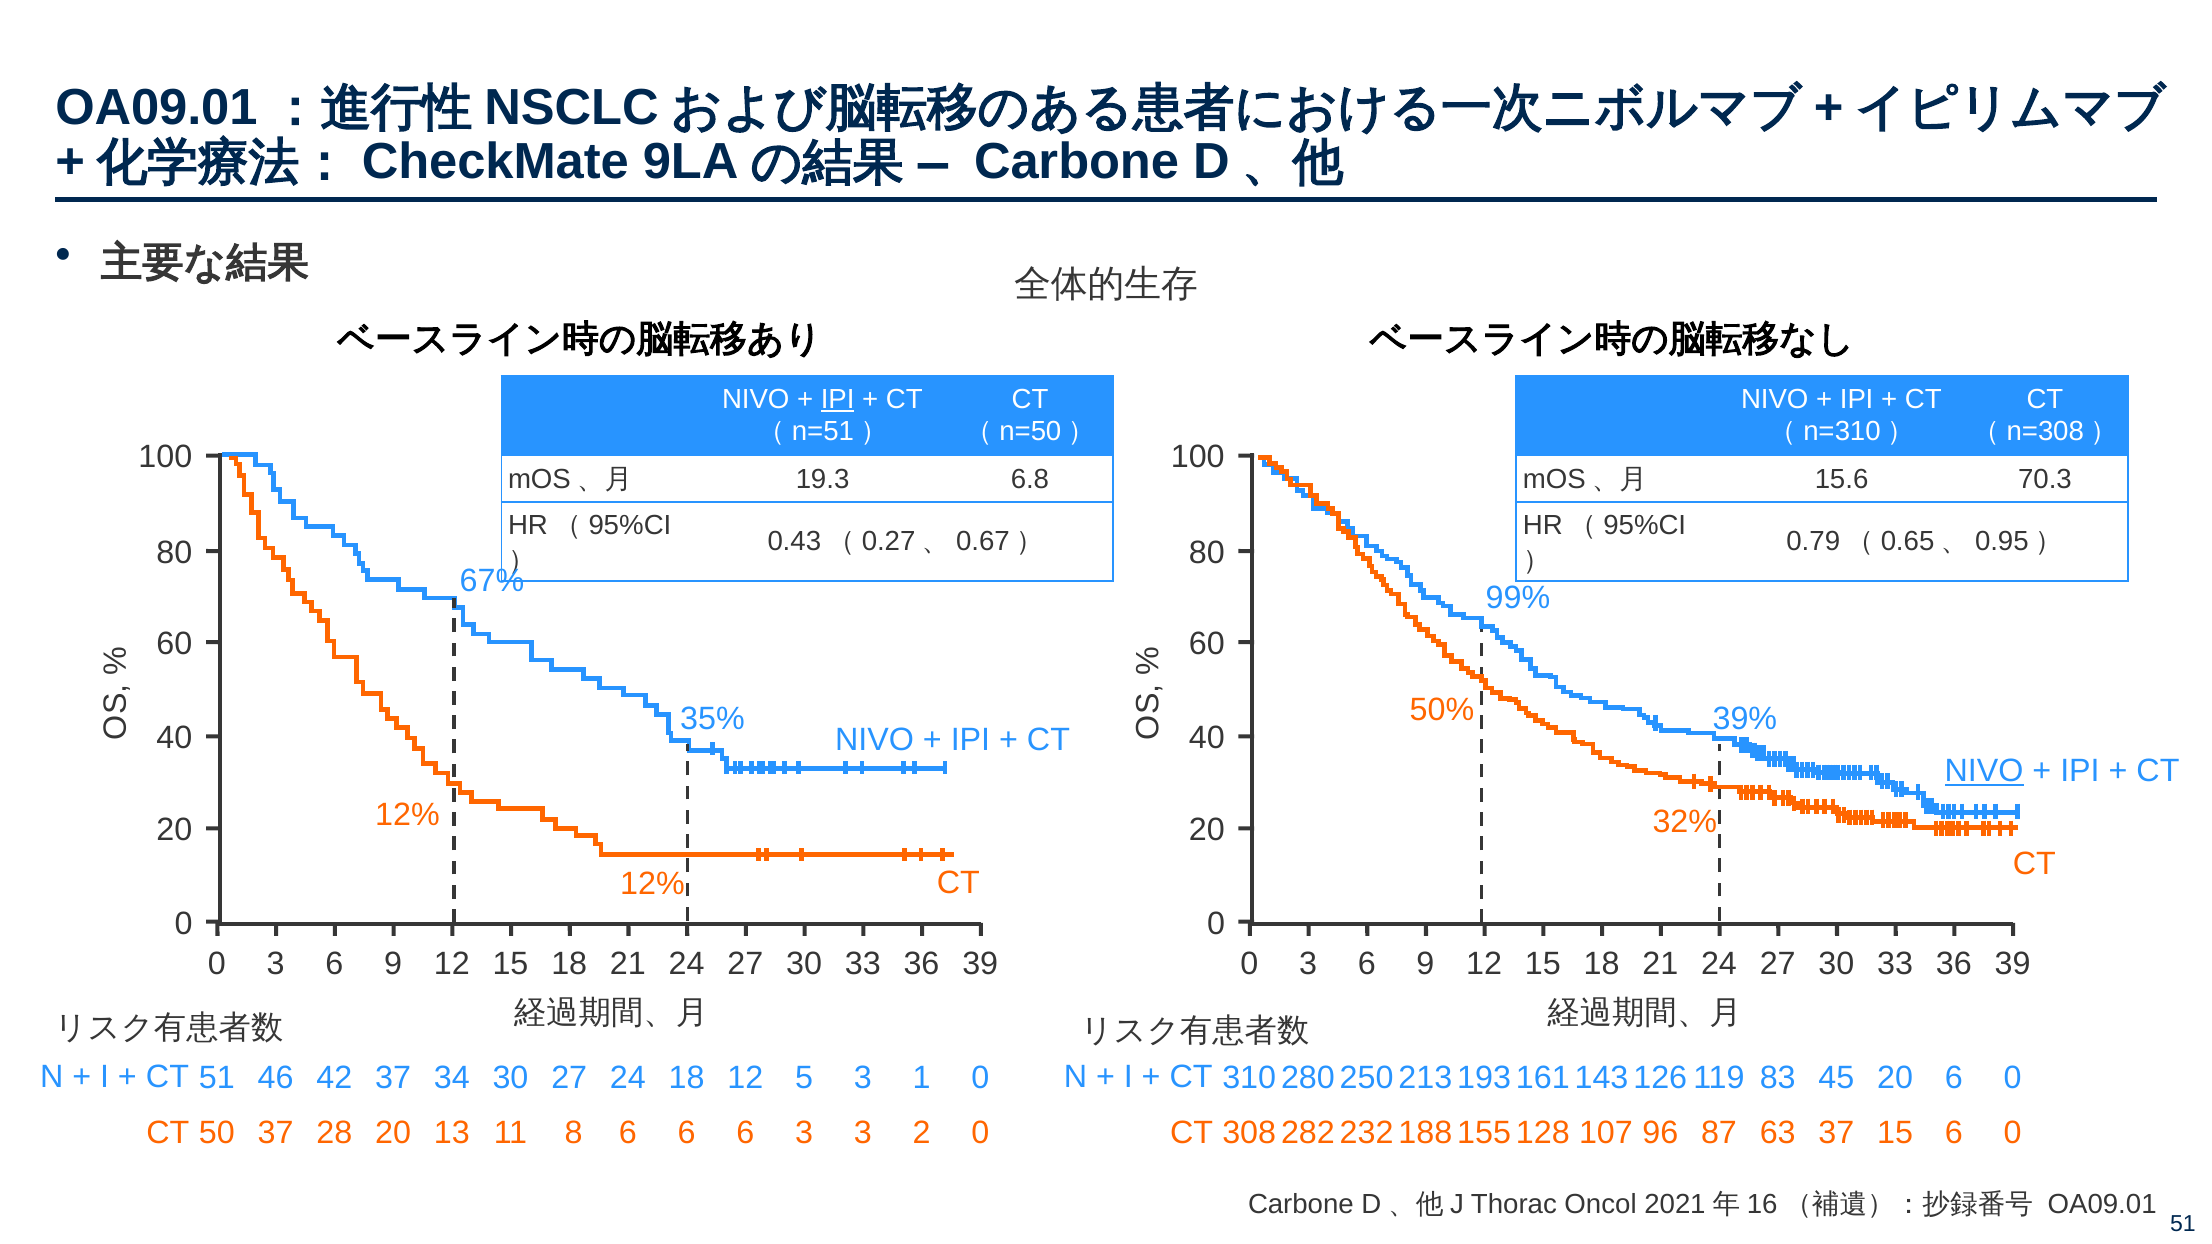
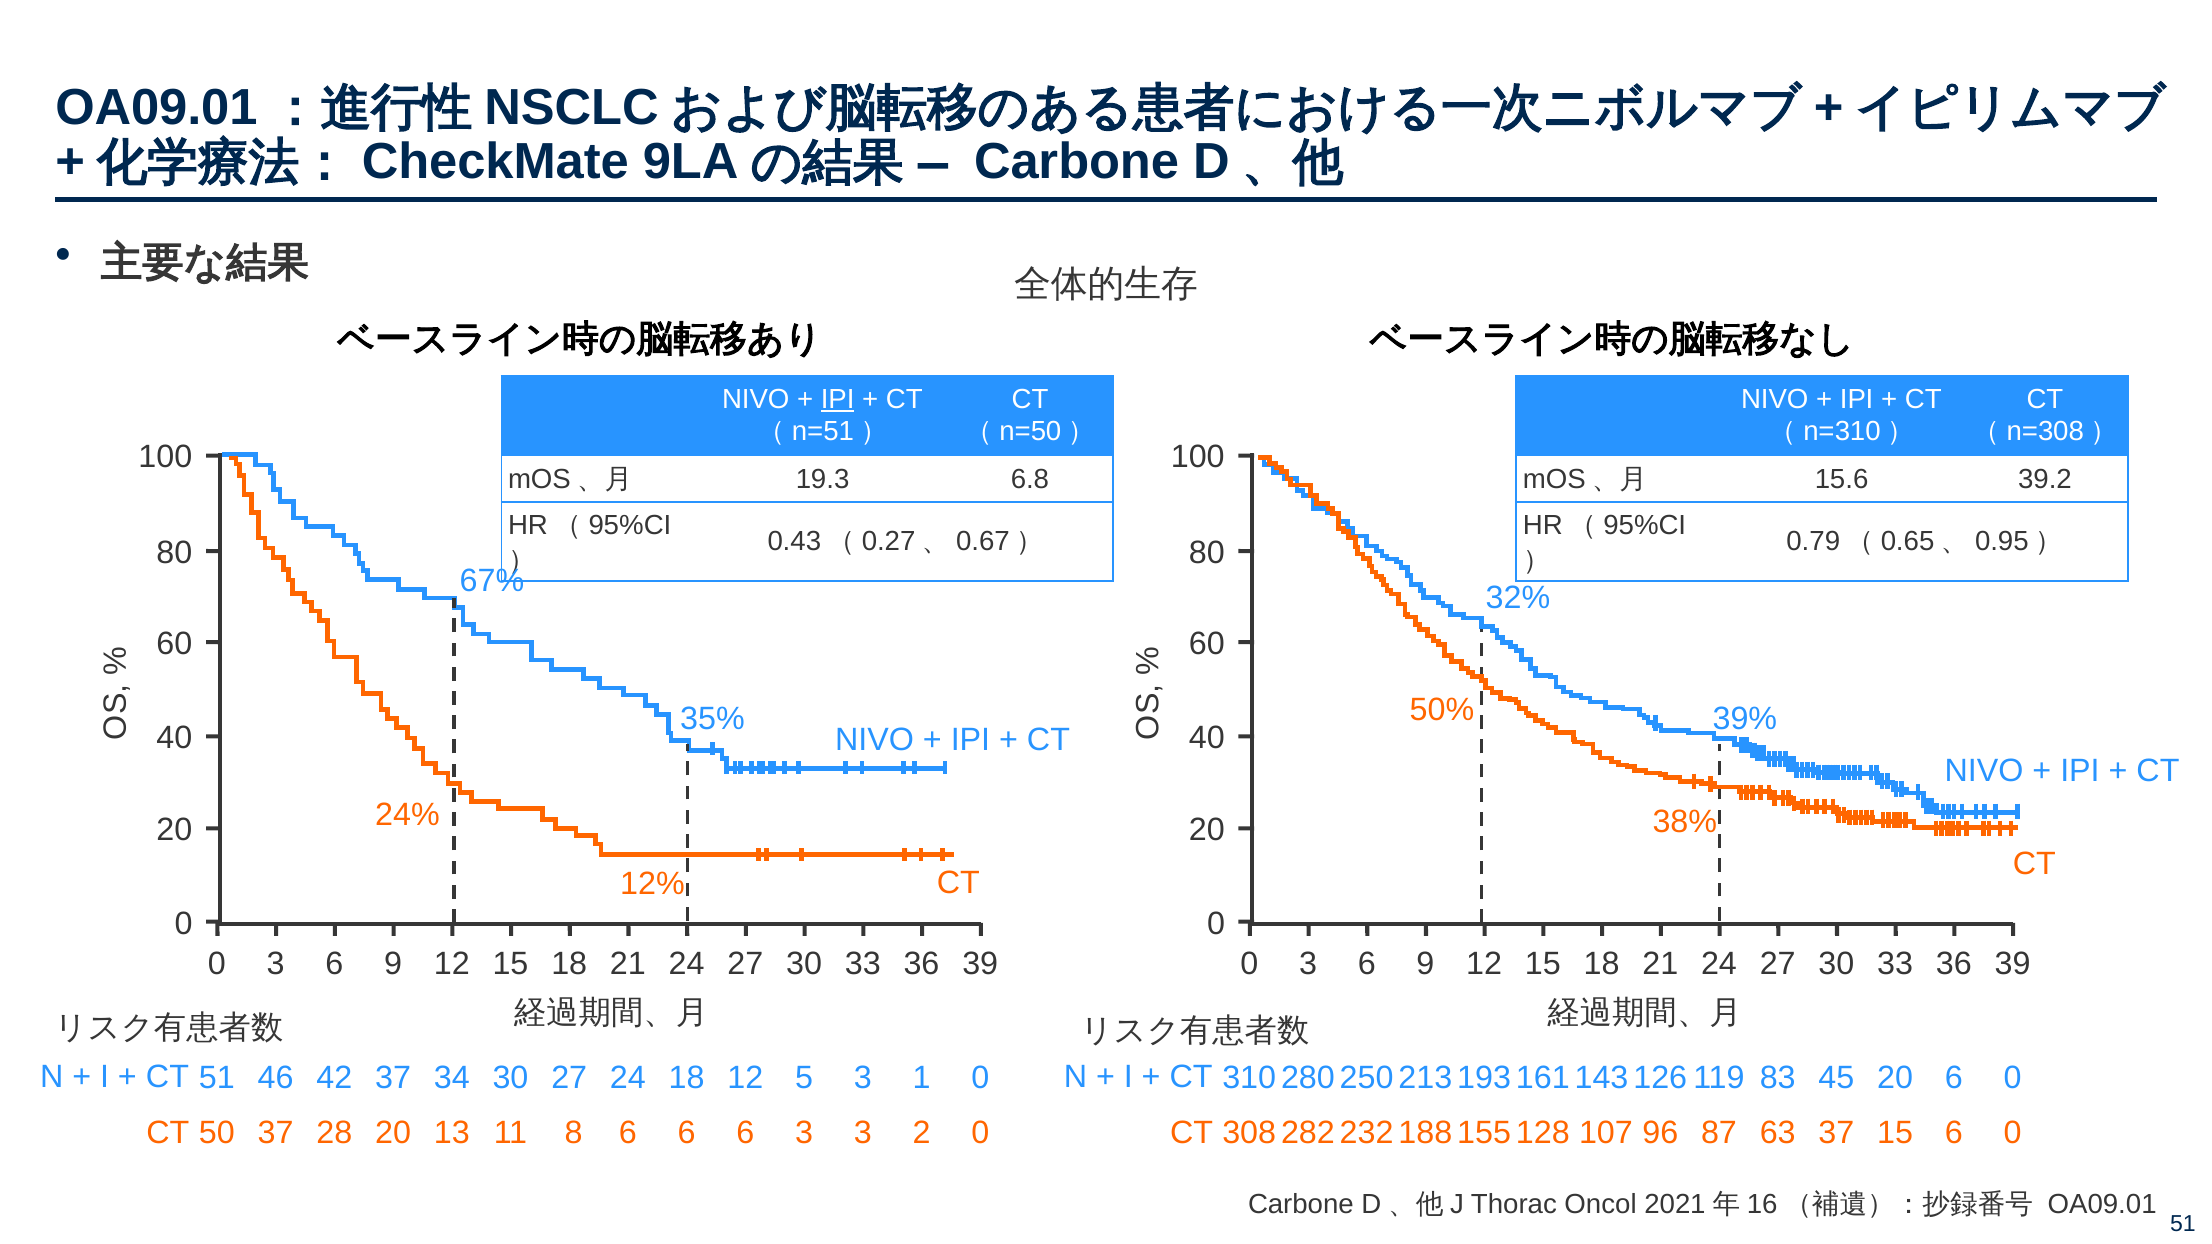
70.3: 70.3 -> 39.2
99%: 99% -> 32%
NIVO at (1984, 771) underline: present -> none
12% at (408, 815): 12% -> 24%
32%: 32% -> 38%
